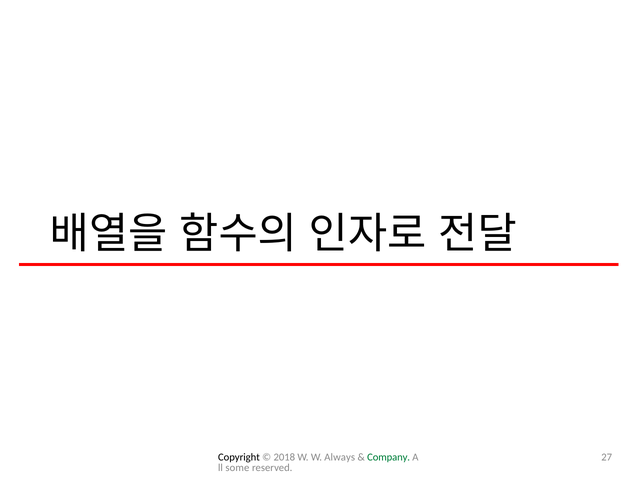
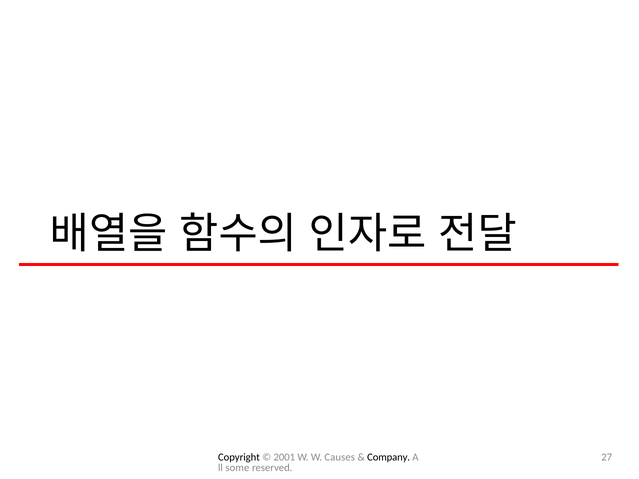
2018: 2018 -> 2001
Always: Always -> Causes
Company colour: green -> black
